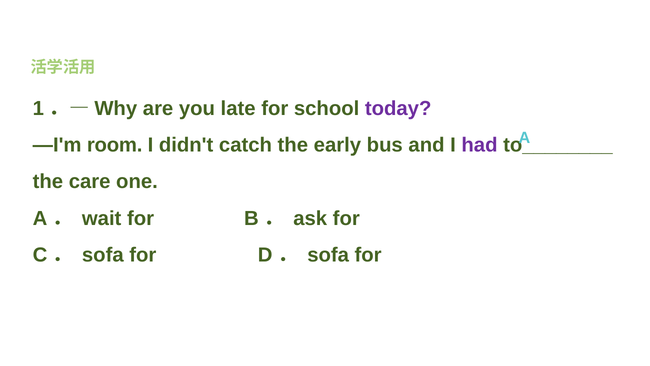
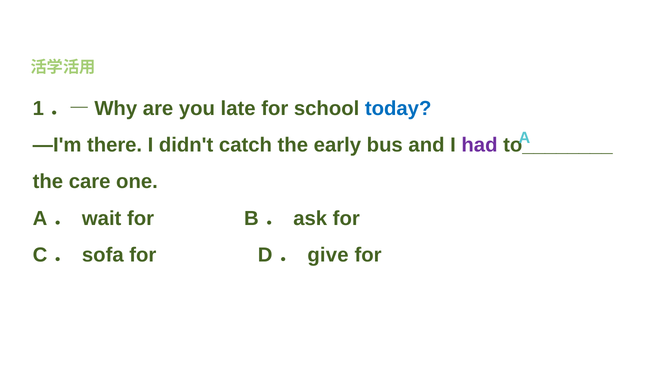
today colour: purple -> blue
room: room -> there
sofa at (328, 255): sofa -> give
